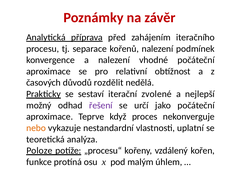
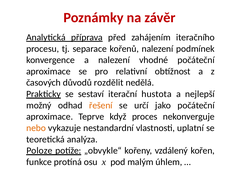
zvolené: zvolené -> hustota
řešení colour: purple -> orange
„procesu“: „procesu“ -> „obvykle“
